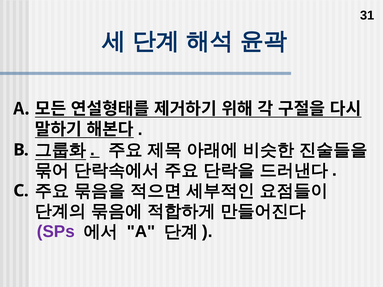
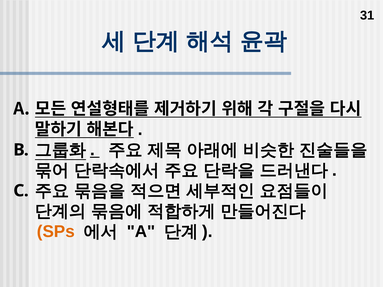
SPs colour: purple -> orange
